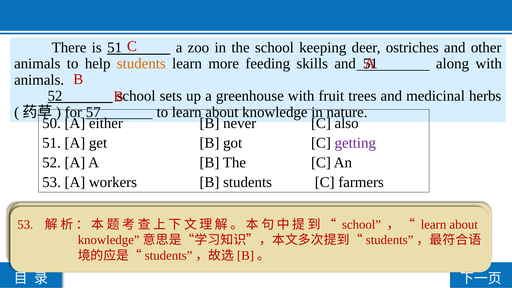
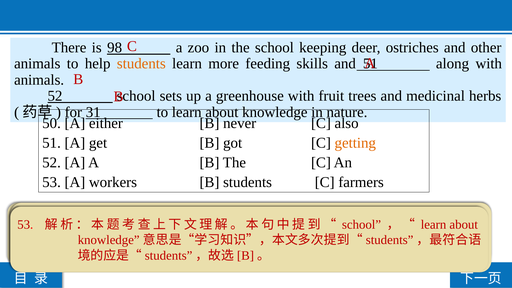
is 51: 51 -> 98
57: 57 -> 31
getting colour: purple -> orange
